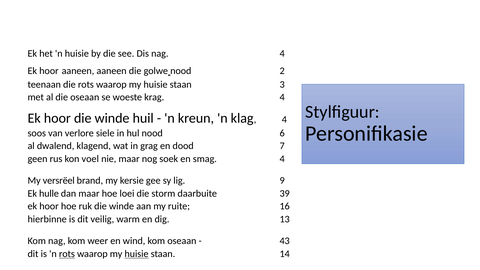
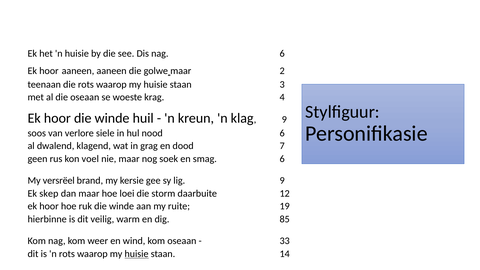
nag 4: 4 -> 6
golwe nood: nood -> maar
4 at (284, 119): 4 -> 9
smag 4: 4 -> 6
hulle: hulle -> skep
39: 39 -> 12
16: 16 -> 19
13: 13 -> 85
43: 43 -> 33
rots at (67, 254) underline: present -> none
